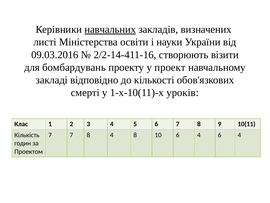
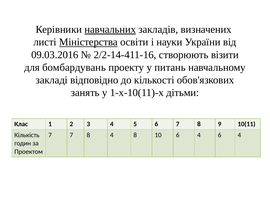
Міністерства underline: none -> present
проект: проект -> питань
смерті: смерті -> занять
уроків: уроків -> дітьми
